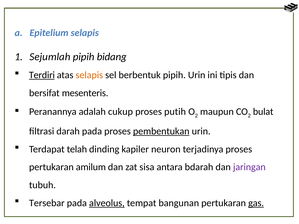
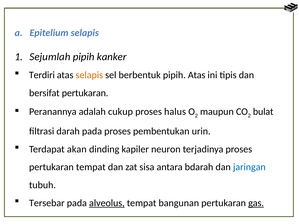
bidang: bidang -> kanker
Terdiri underline: present -> none
pipih Urin: Urin -> Atas
bersifat mesenteris: mesenteris -> pertukaran
putih: putih -> halus
pembentukan underline: present -> none
telah: telah -> akan
pertukaran amilum: amilum -> tempat
jaringan colour: purple -> blue
